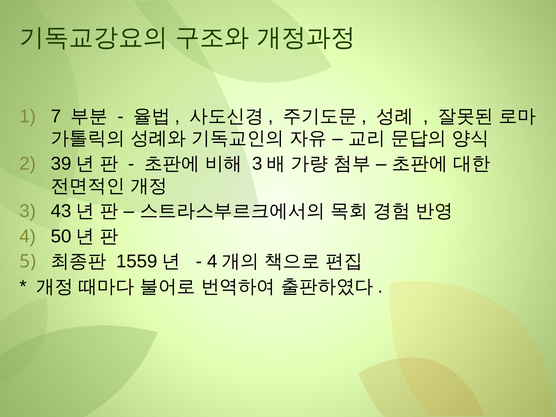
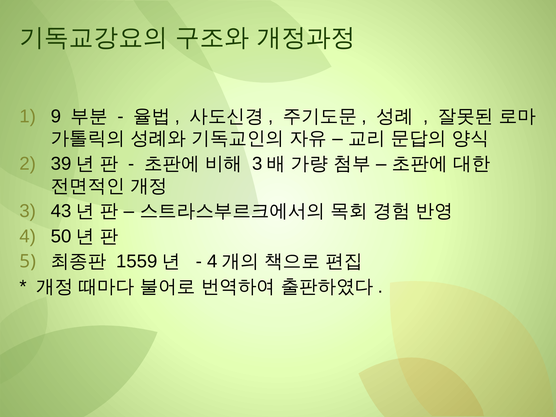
7: 7 -> 9
